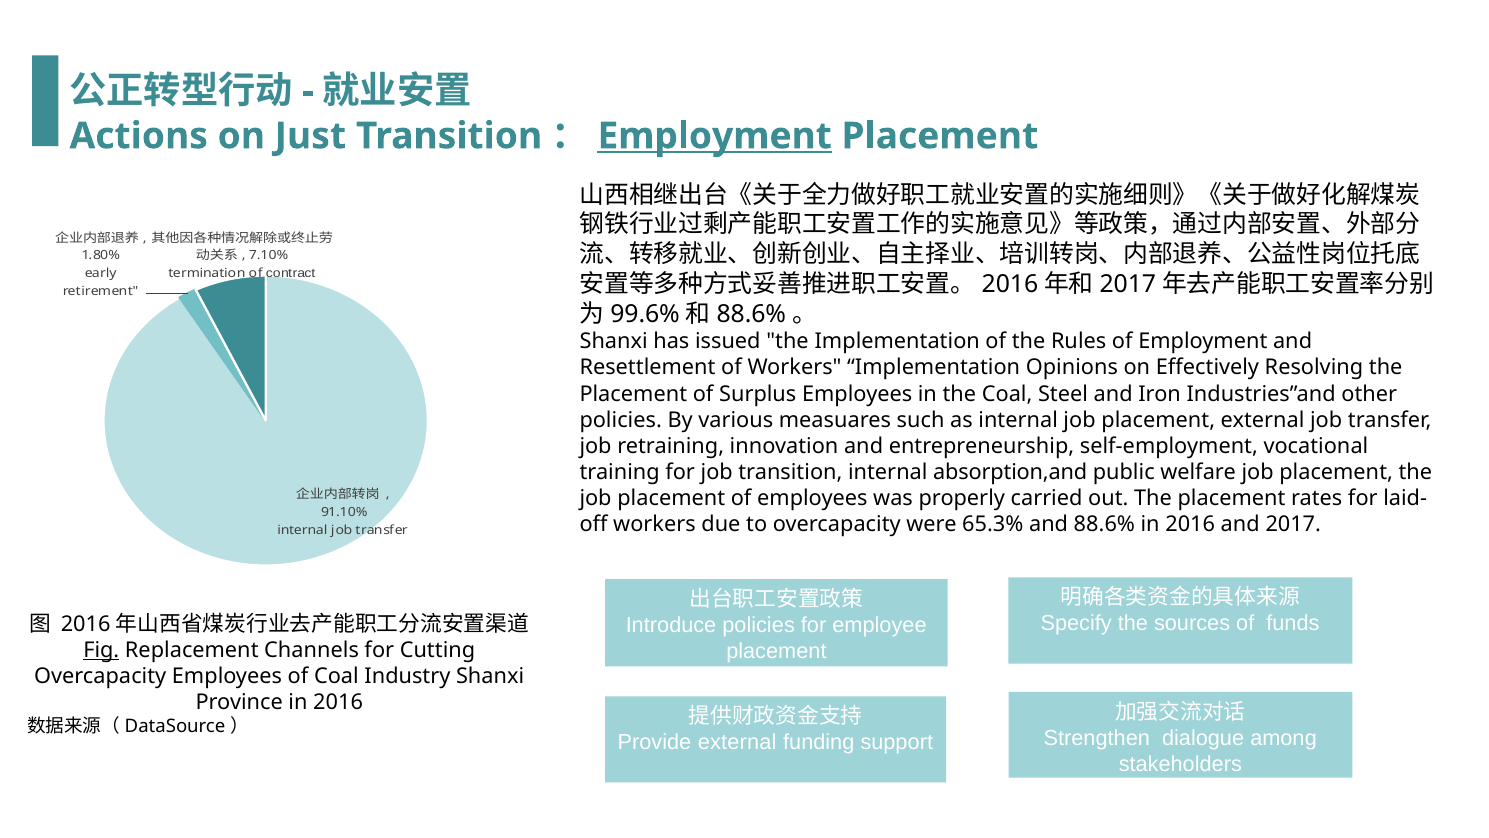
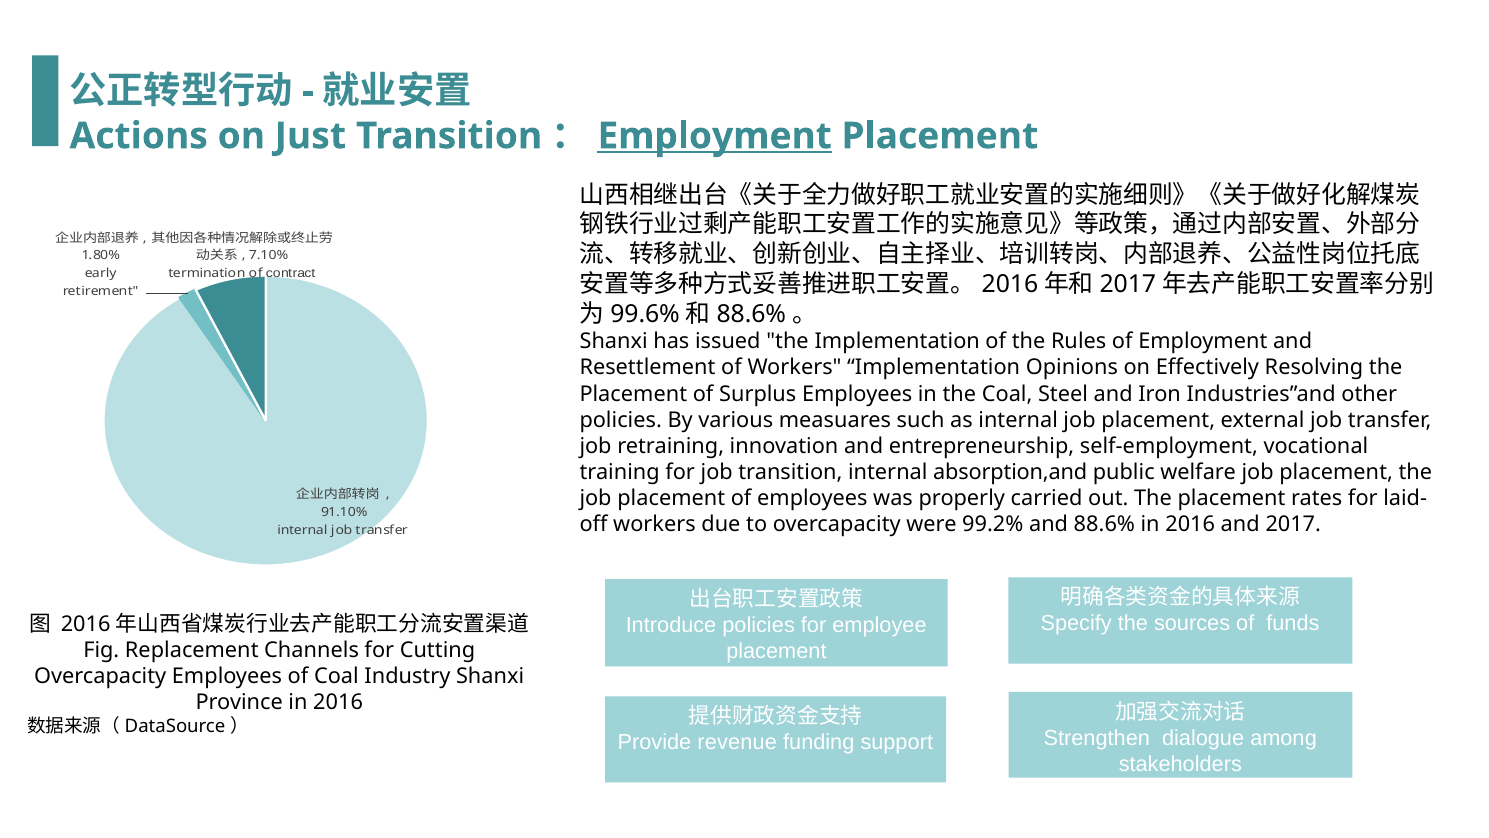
65.3%: 65.3% -> 99.2%
Fig underline: present -> none
Provide external: external -> revenue
